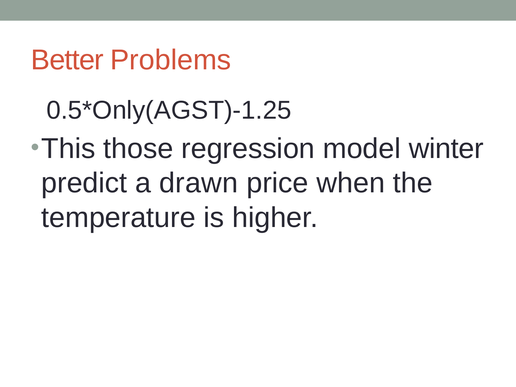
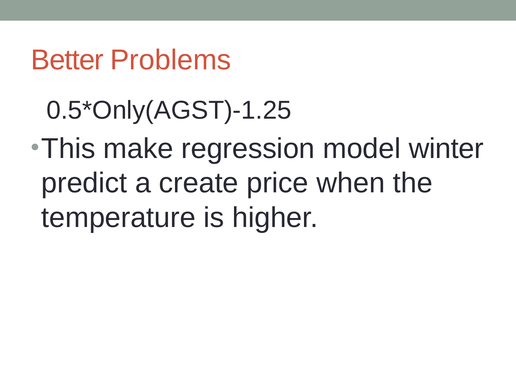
those: those -> make
drawn: drawn -> create
